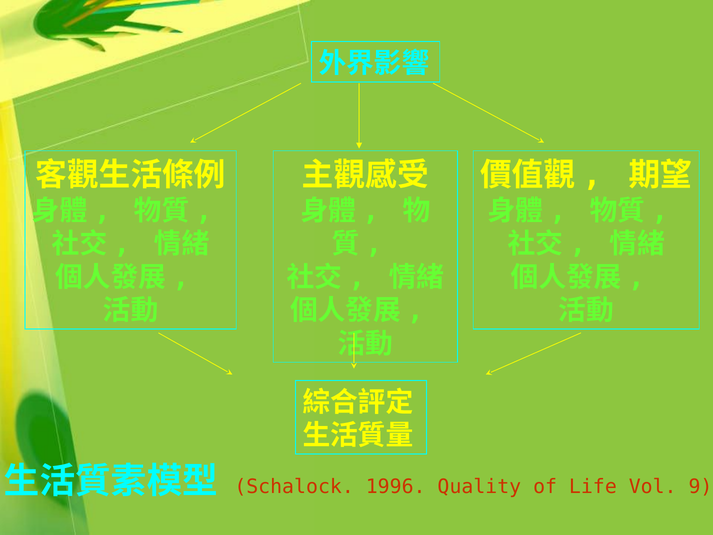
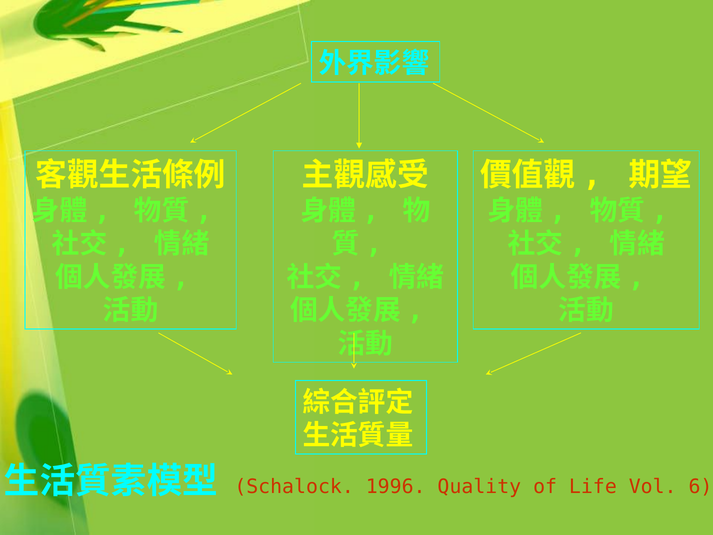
9: 9 -> 6
